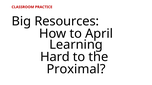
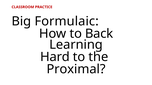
Resources: Resources -> Formulaic
April: April -> Back
